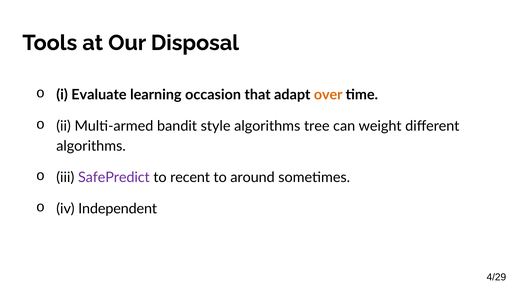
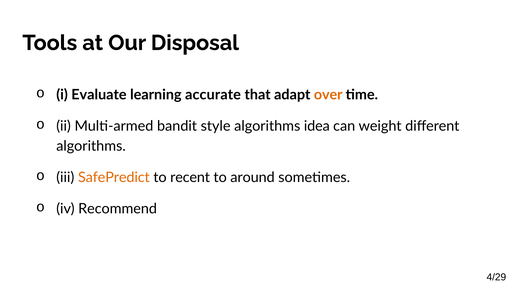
occasion: occasion -> accurate
tree: tree -> idea
SafePredict colour: purple -> orange
Independent: Independent -> Recommend
